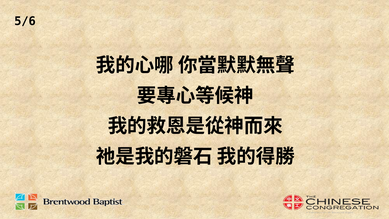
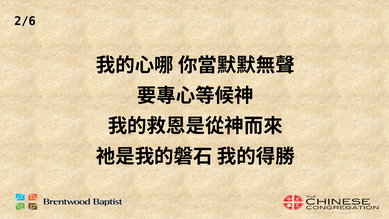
5/6: 5/6 -> 2/6
